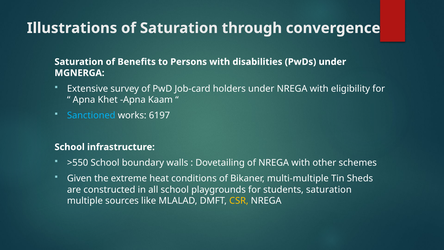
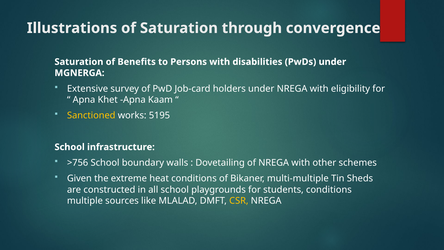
Sanctioned colour: light blue -> yellow
6197: 6197 -> 5195
>550: >550 -> >756
students saturation: saturation -> conditions
